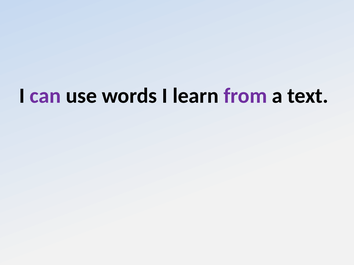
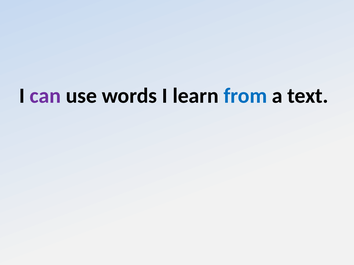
from colour: purple -> blue
